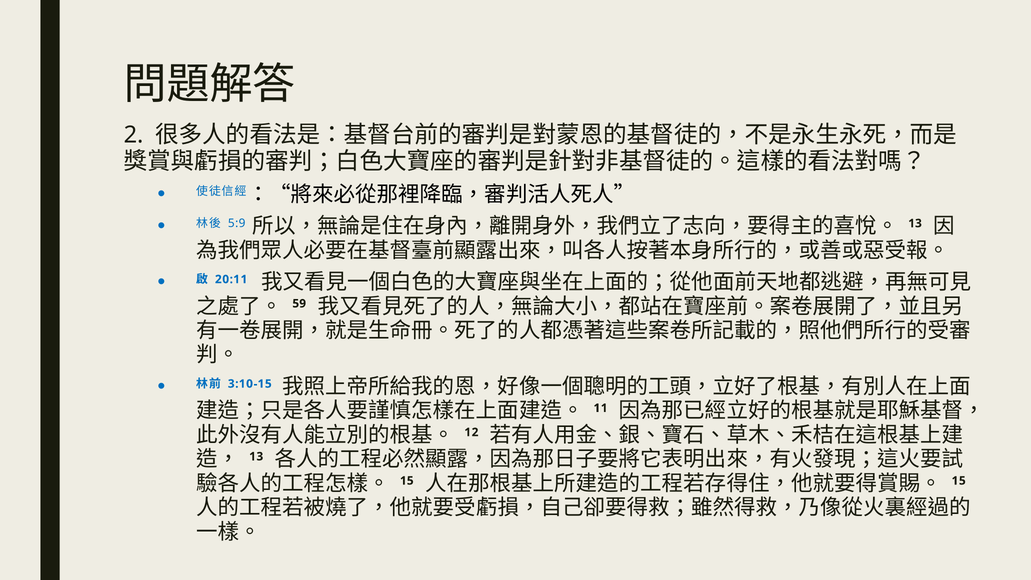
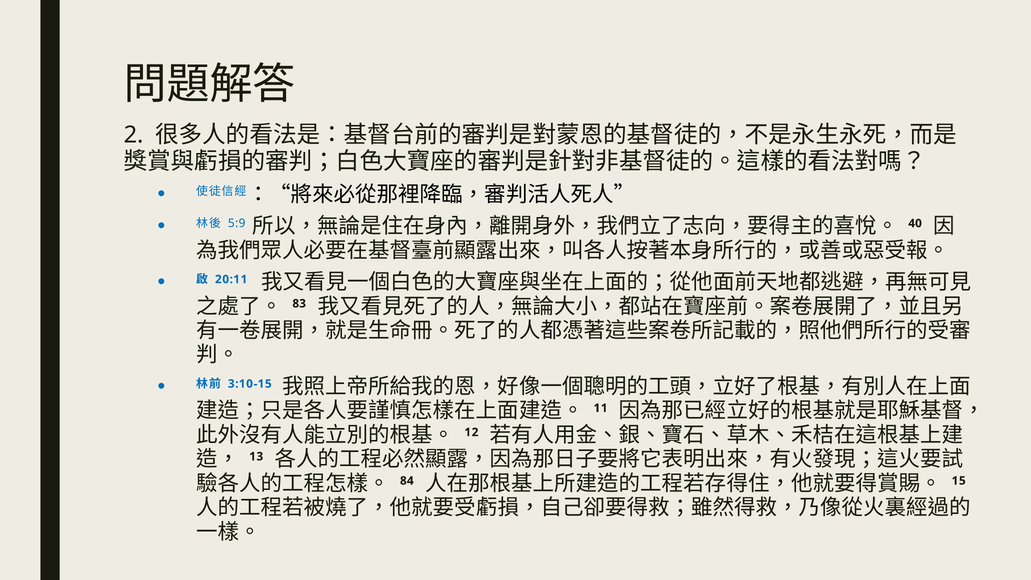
13 at (915, 223): 13 -> 40
59: 59 -> 83
15 at (407, 481): 15 -> 84
